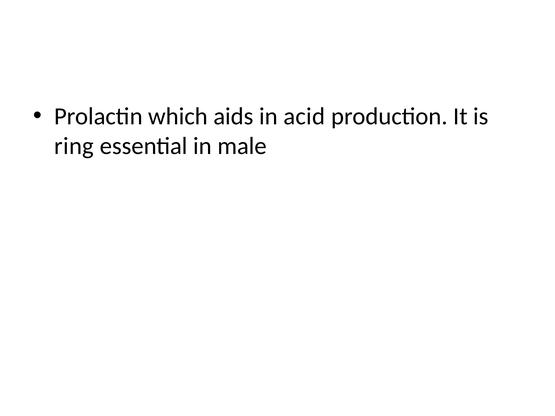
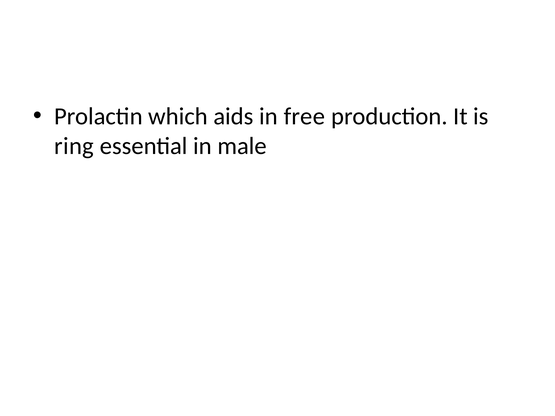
acid: acid -> free
